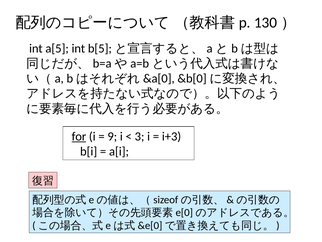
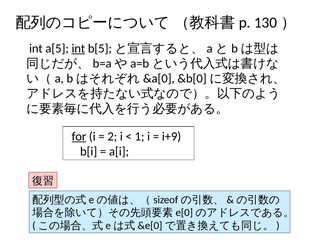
int at (78, 48) underline: none -> present
9: 9 -> 2
3: 3 -> 1
i+3: i+3 -> i+9
